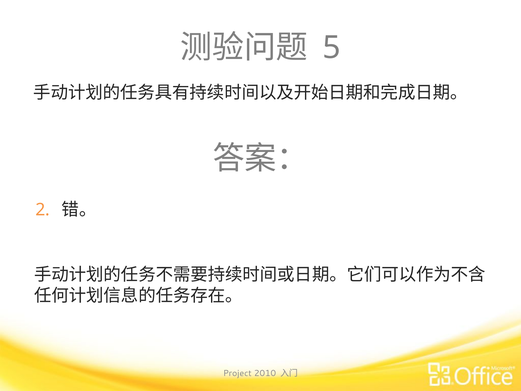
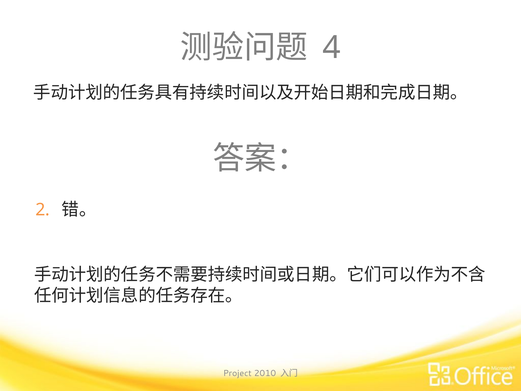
5: 5 -> 4
